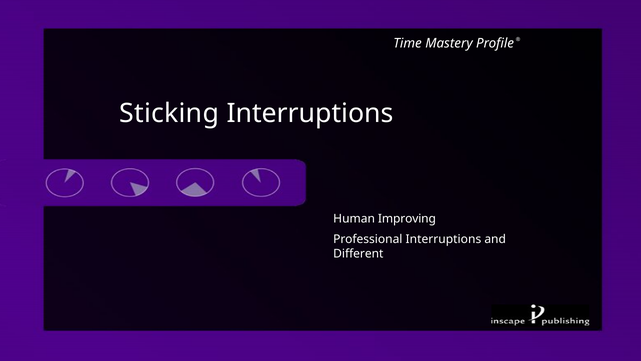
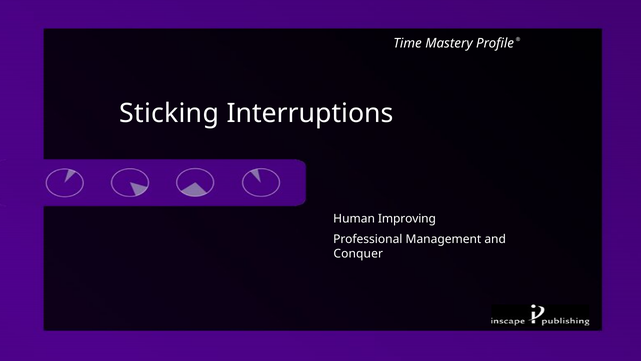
Professional Interruptions: Interruptions -> Management
Different: Different -> Conquer
